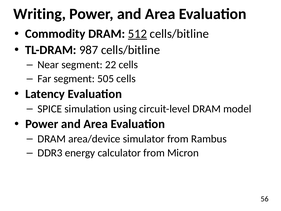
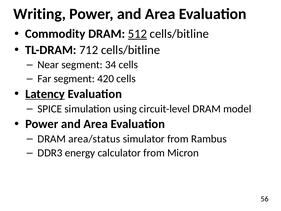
987: 987 -> 712
22: 22 -> 34
505: 505 -> 420
Latency underline: none -> present
area/device: area/device -> area/status
